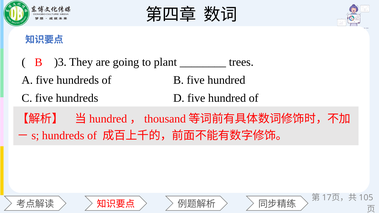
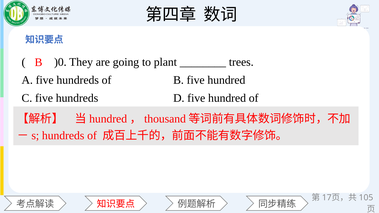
)3: )3 -> )0
